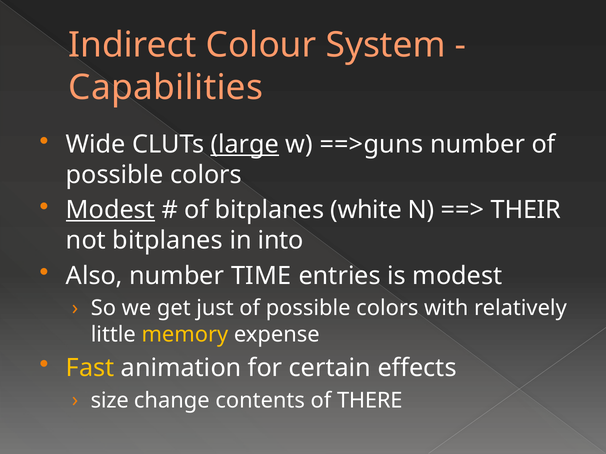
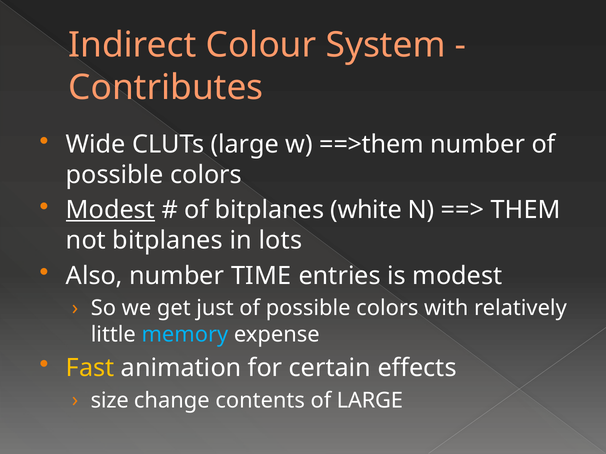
Capabilities: Capabilities -> Contributes
large at (245, 145) underline: present -> none
==>guns: ==>guns -> ==>them
THEIR: THEIR -> THEM
into: into -> lots
memory colour: yellow -> light blue
of THERE: THERE -> LARGE
